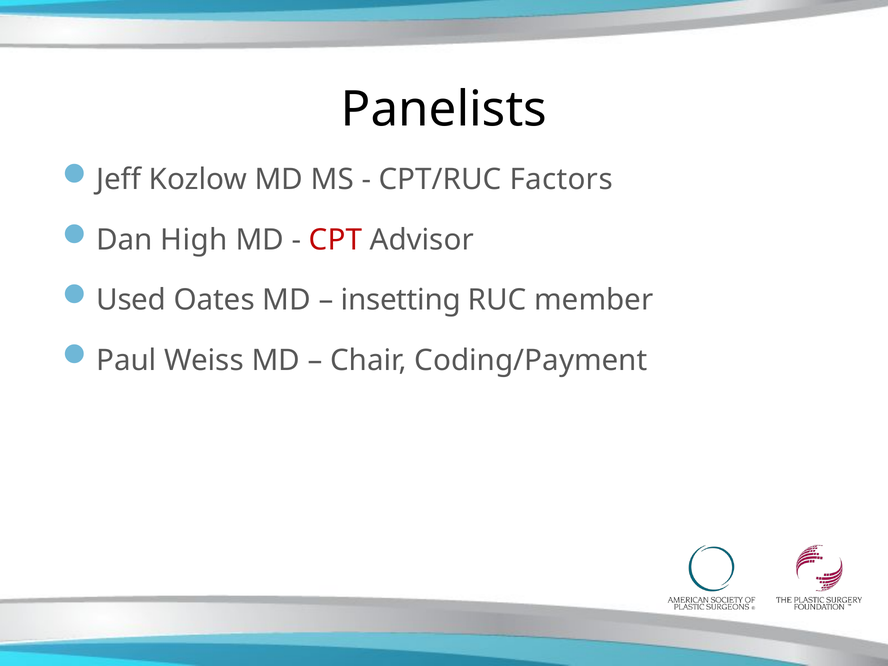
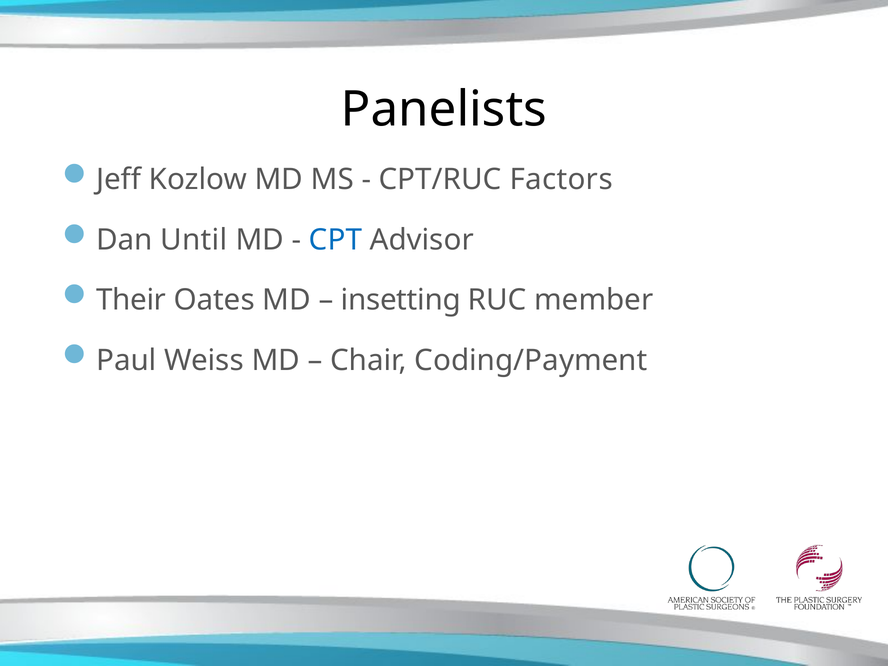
High: High -> Until
CPT colour: red -> blue
Used: Used -> Their
